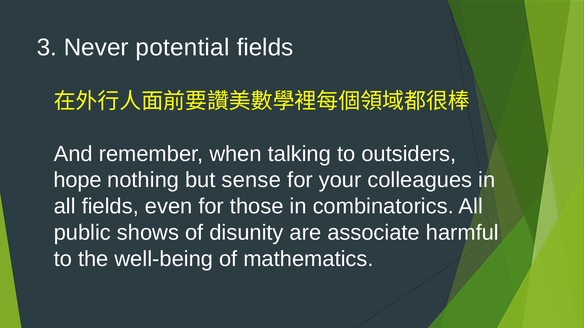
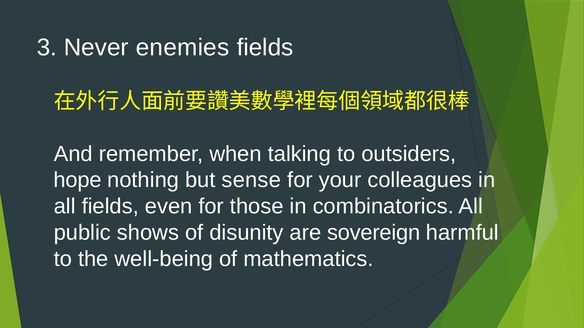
potential: potential -> enemies
associate: associate -> sovereign
